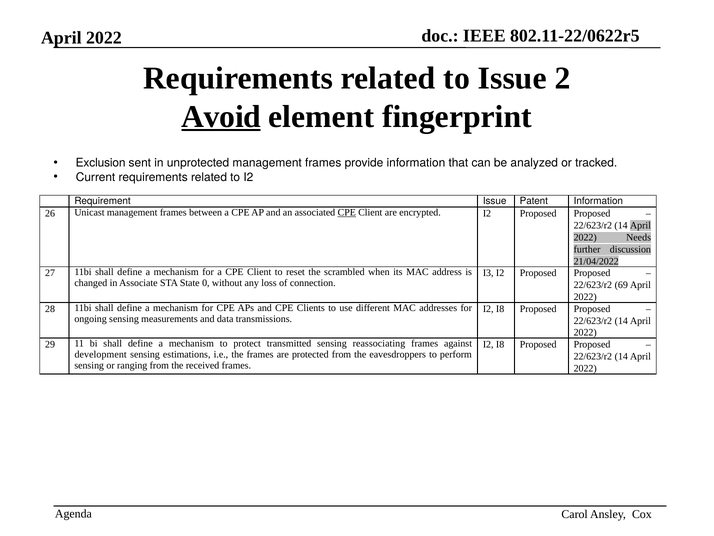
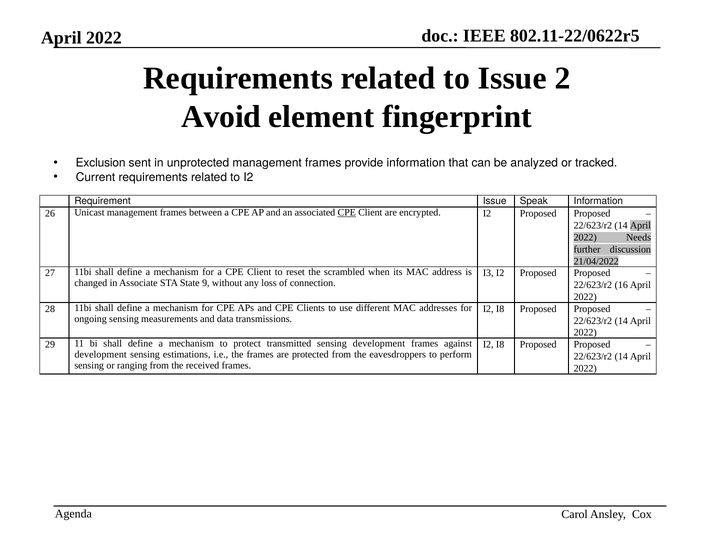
Avoid underline: present -> none
Patent: Patent -> Speak
0: 0 -> 9
69: 69 -> 16
sensing reassociating: reassociating -> development
